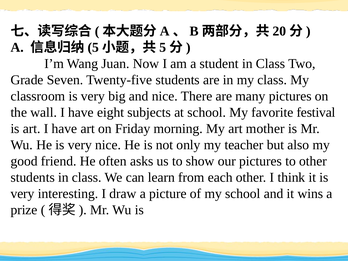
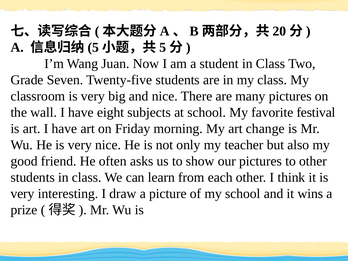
mother: mother -> change
